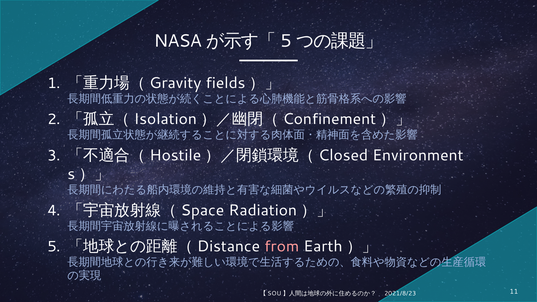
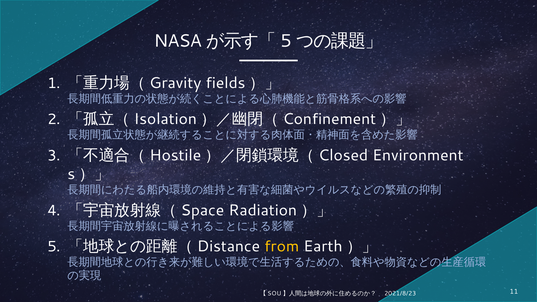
from colour: pink -> yellow
